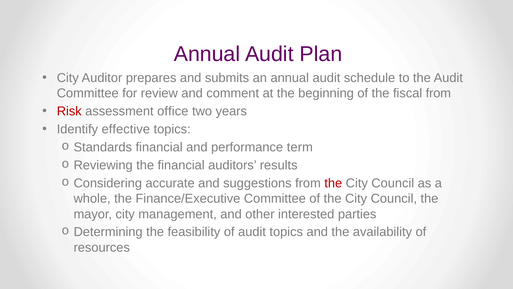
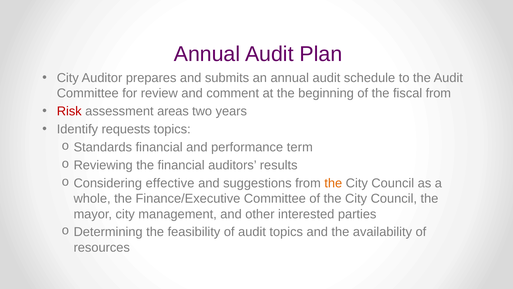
office: office -> areas
effective: effective -> requests
accurate: accurate -> effective
the at (333, 183) colour: red -> orange
